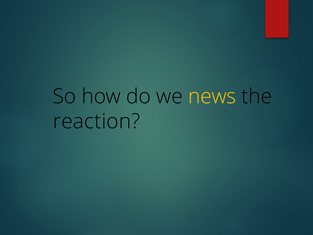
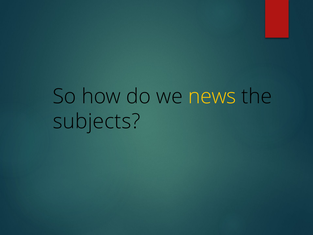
reaction: reaction -> subjects
